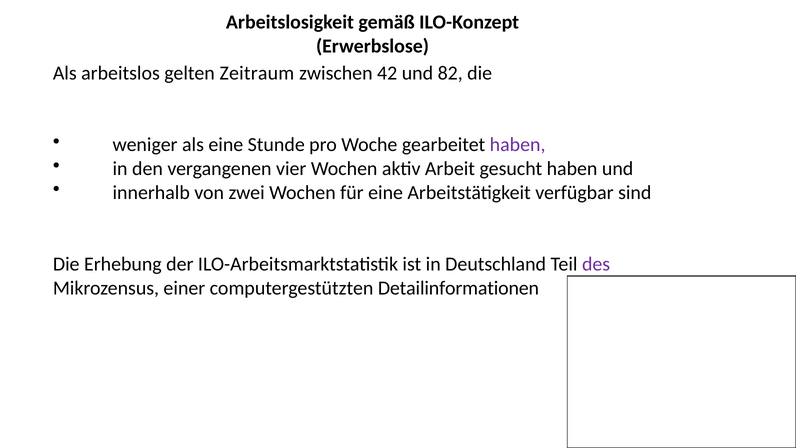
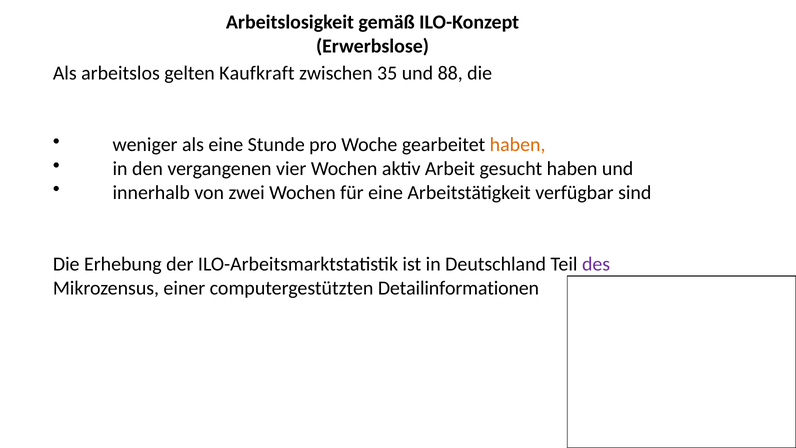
Zeitraum: Zeitraum -> Kaufkraft
42: 42 -> 35
82: 82 -> 88
haben at (518, 145) colour: purple -> orange
